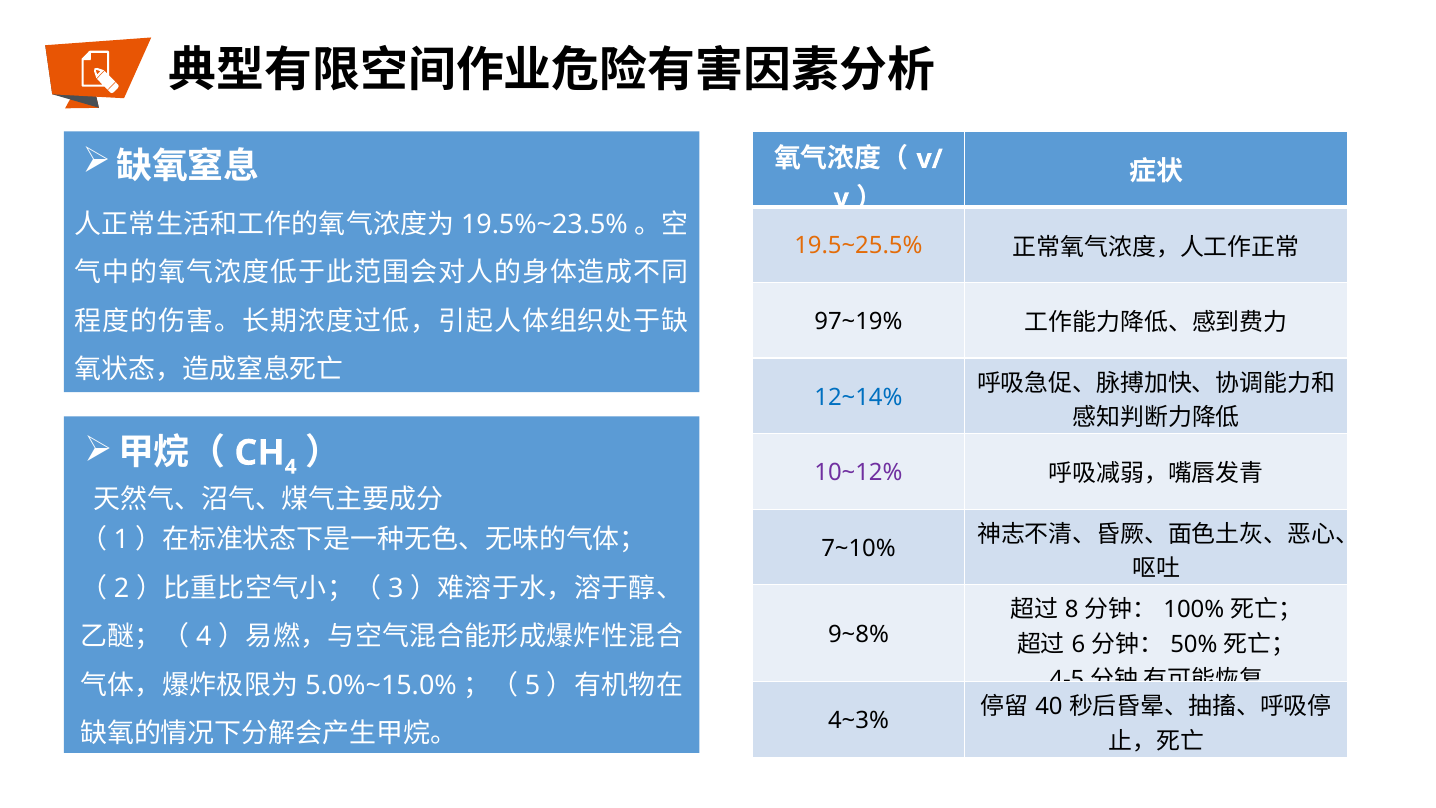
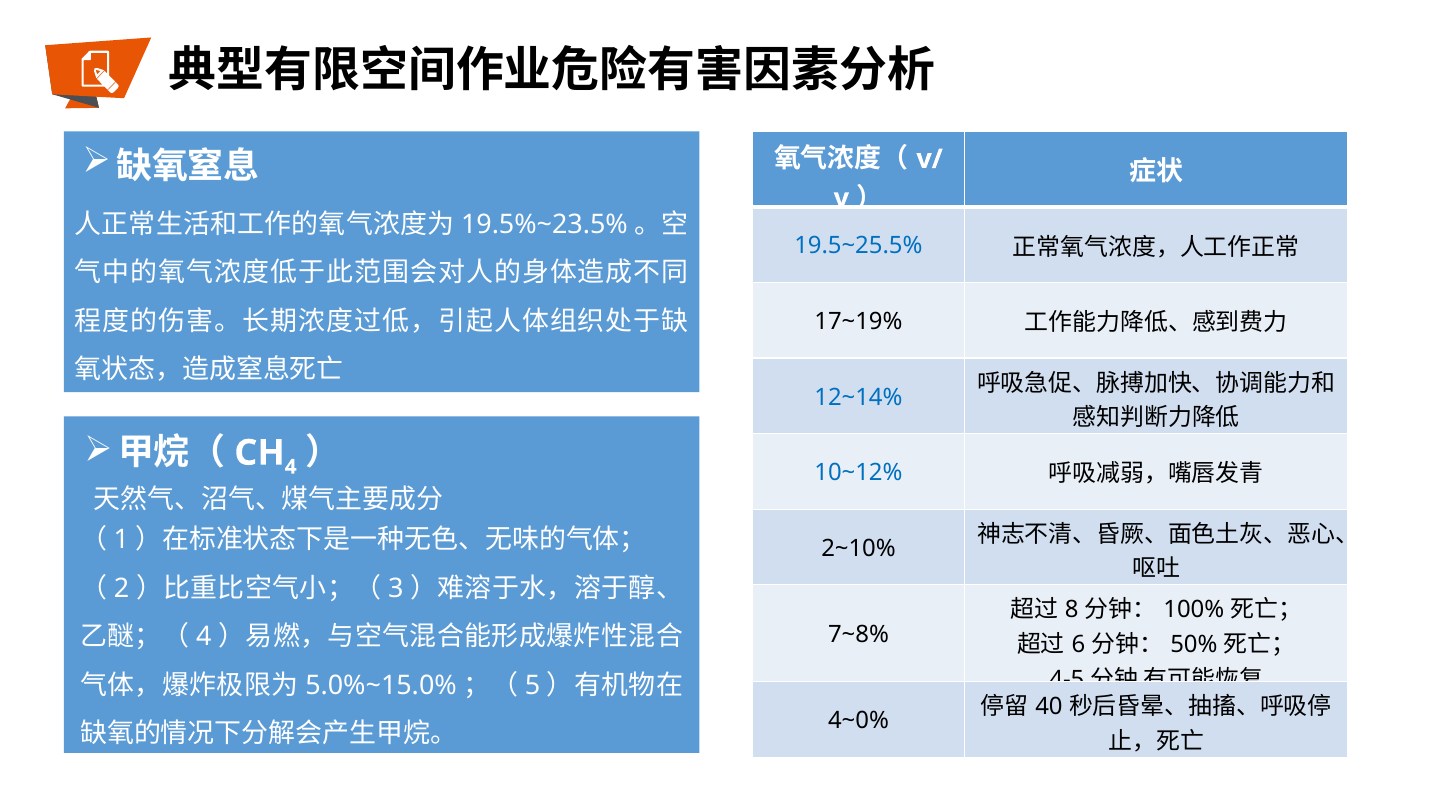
19.5~25.5% colour: orange -> blue
97~19%: 97~19% -> 17~19%
10~12% colour: purple -> blue
7~10%: 7~10% -> 2~10%
9~8%: 9~8% -> 7~8%
4~3%: 4~3% -> 4~0%
